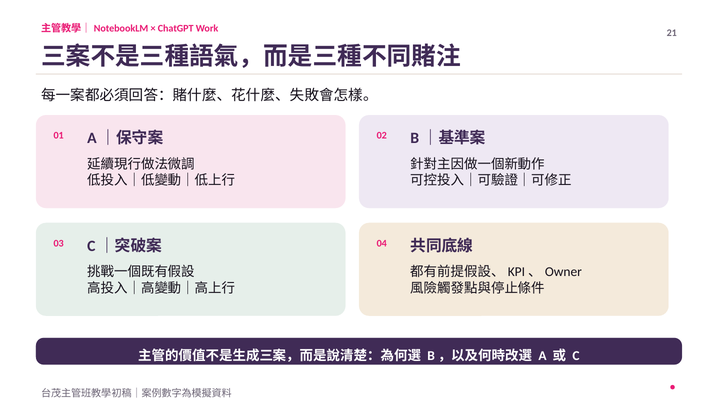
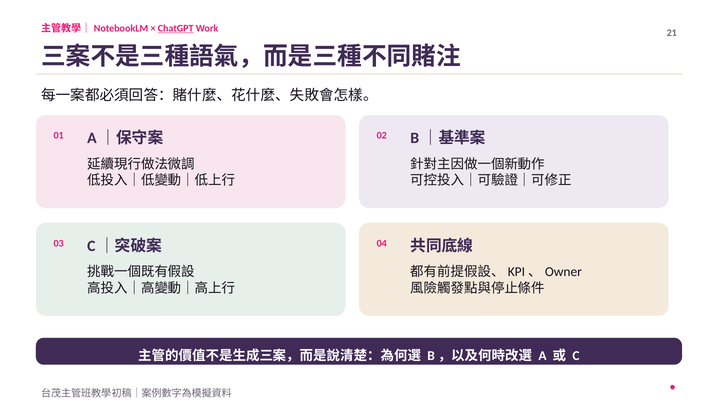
ChatGPT underline: none -> present
